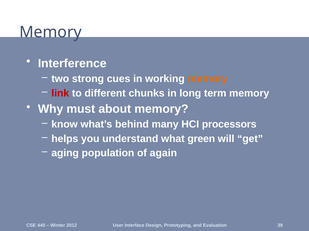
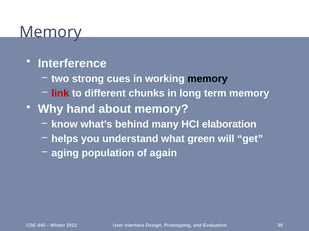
memory at (208, 79) colour: orange -> black
must: must -> hand
processors: processors -> elaboration
